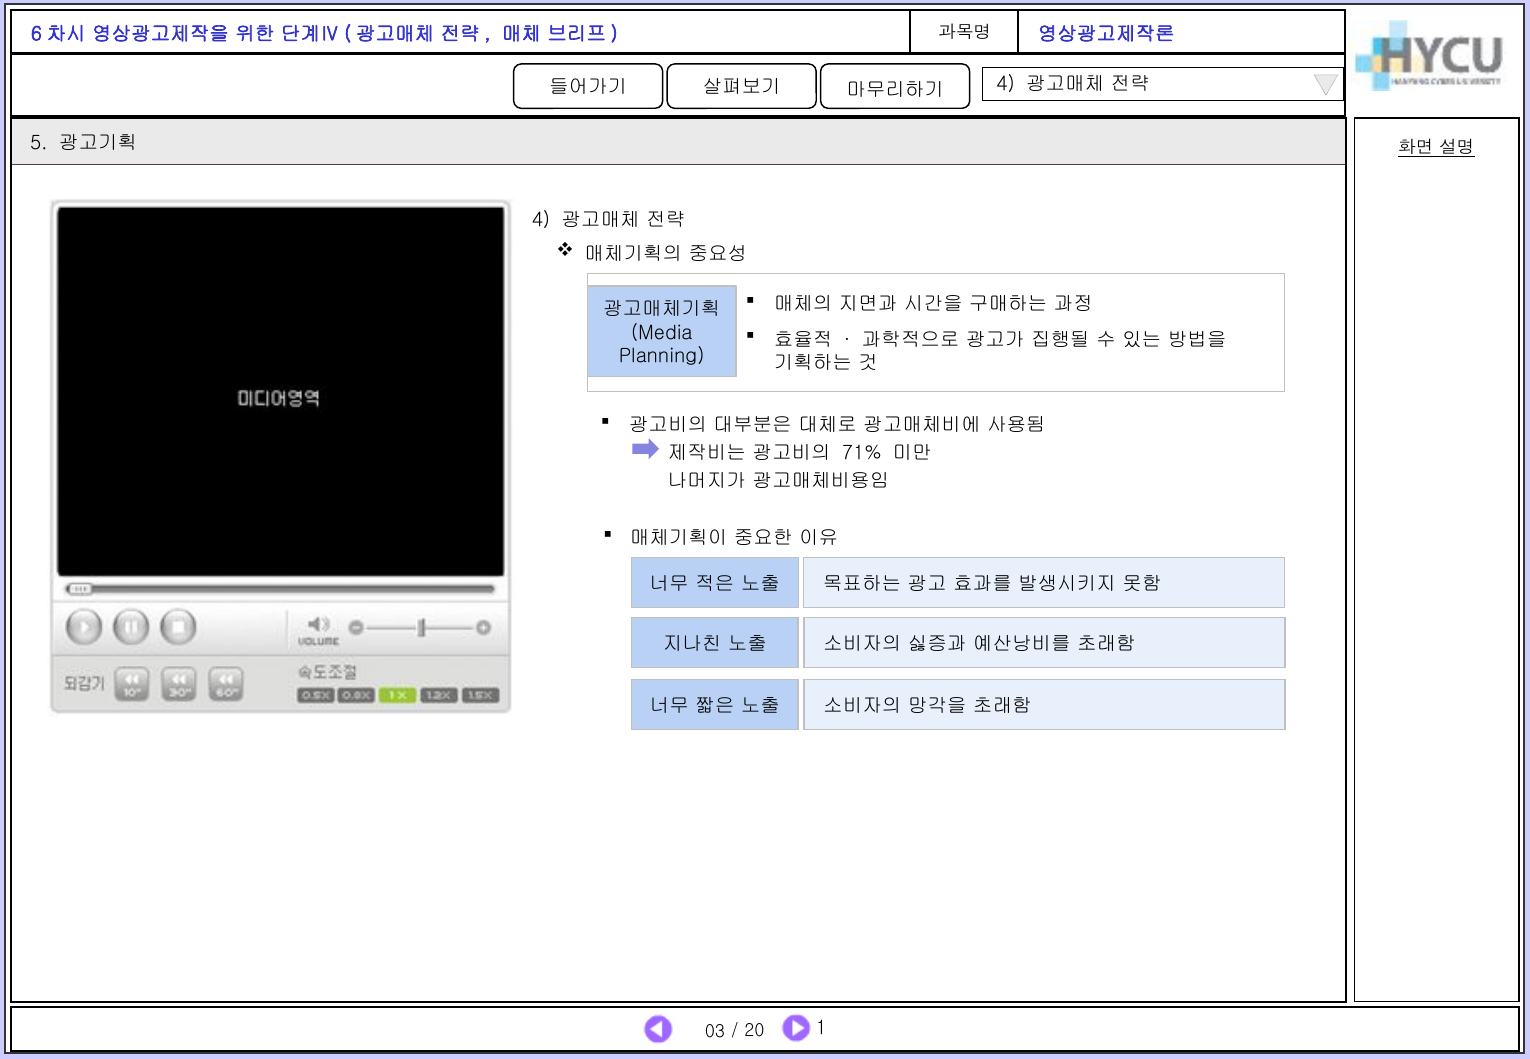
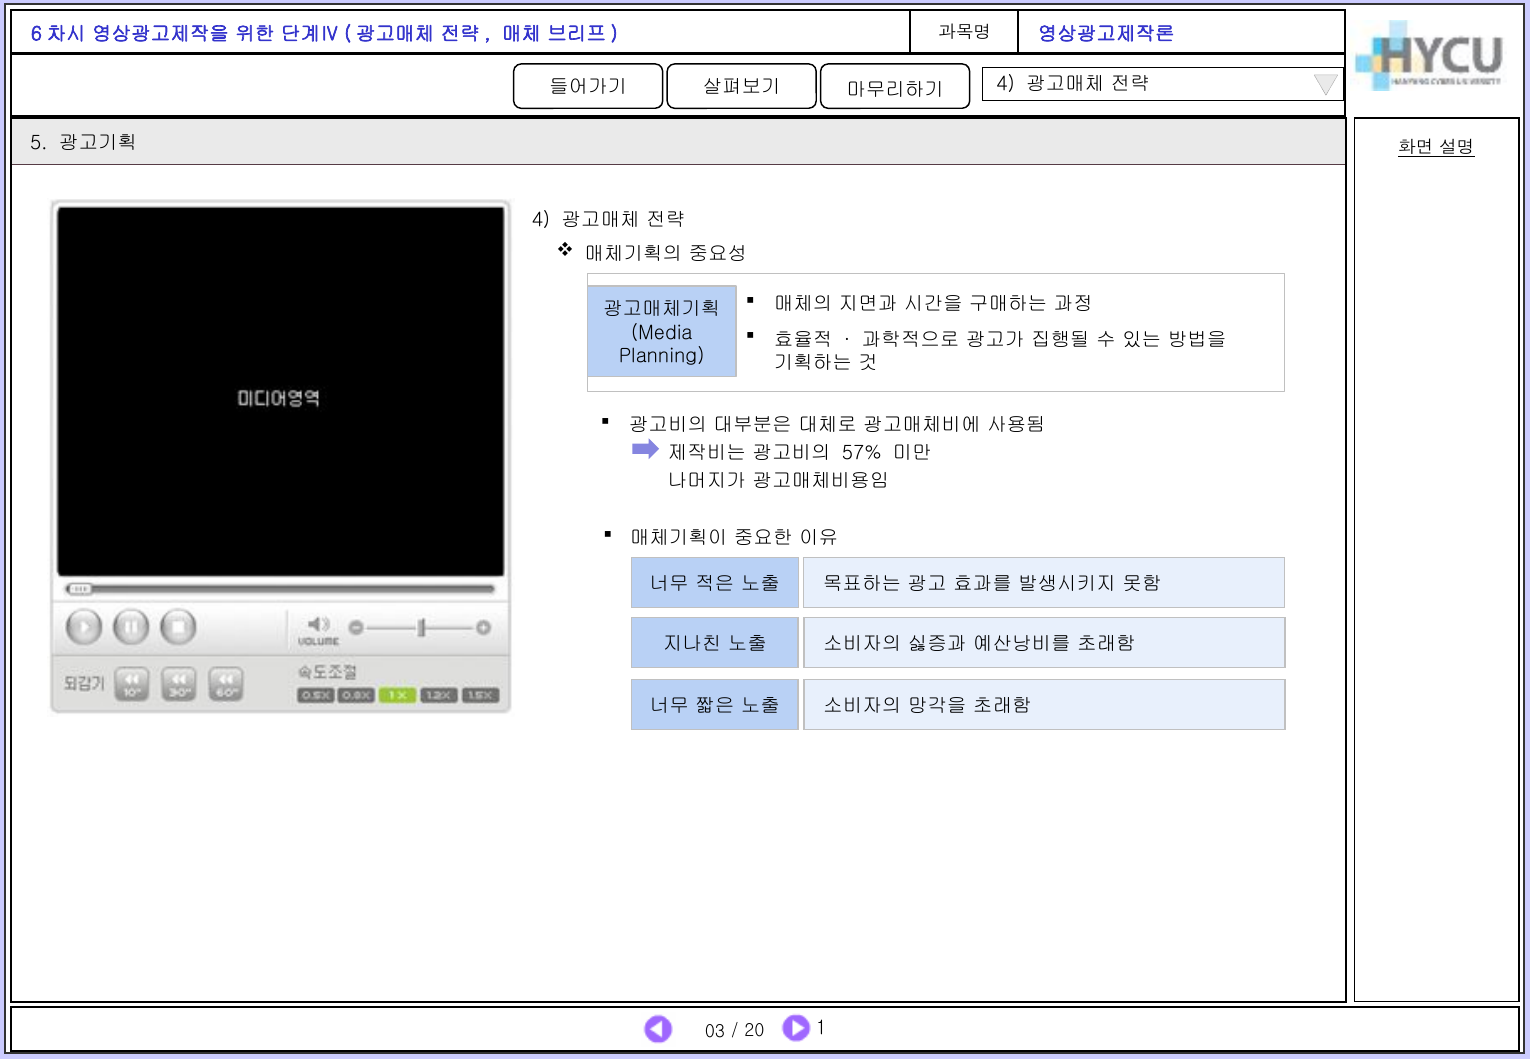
71%: 71% -> 57%
